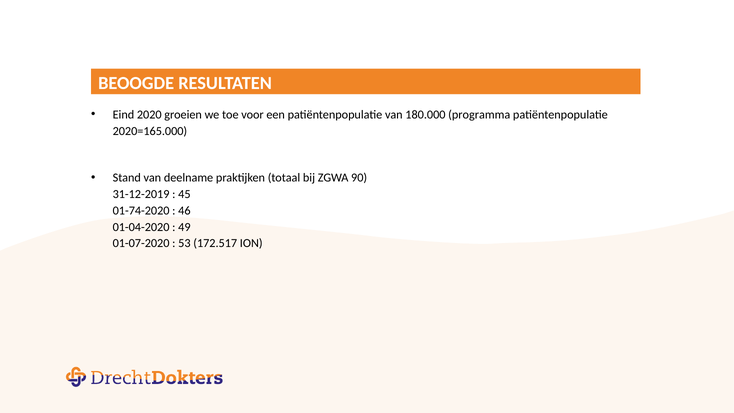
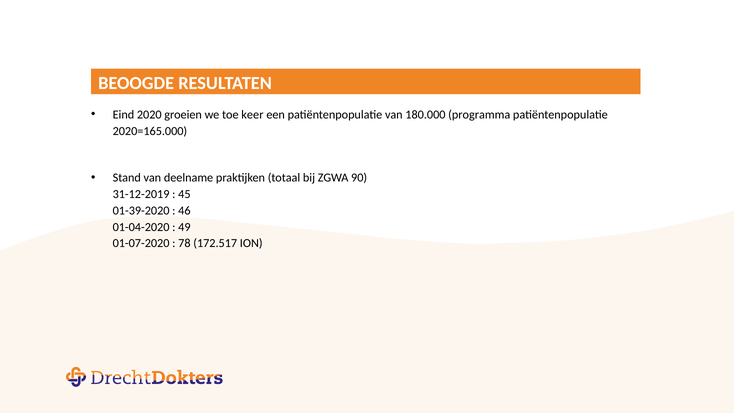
voor: voor -> keer
01-74-2020: 01-74-2020 -> 01-39-2020
53: 53 -> 78
